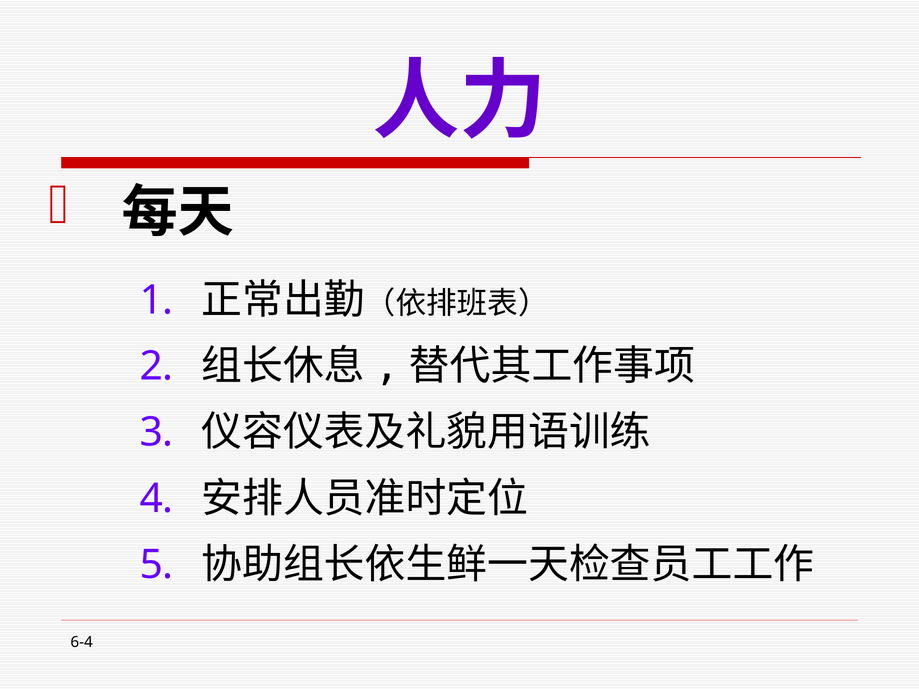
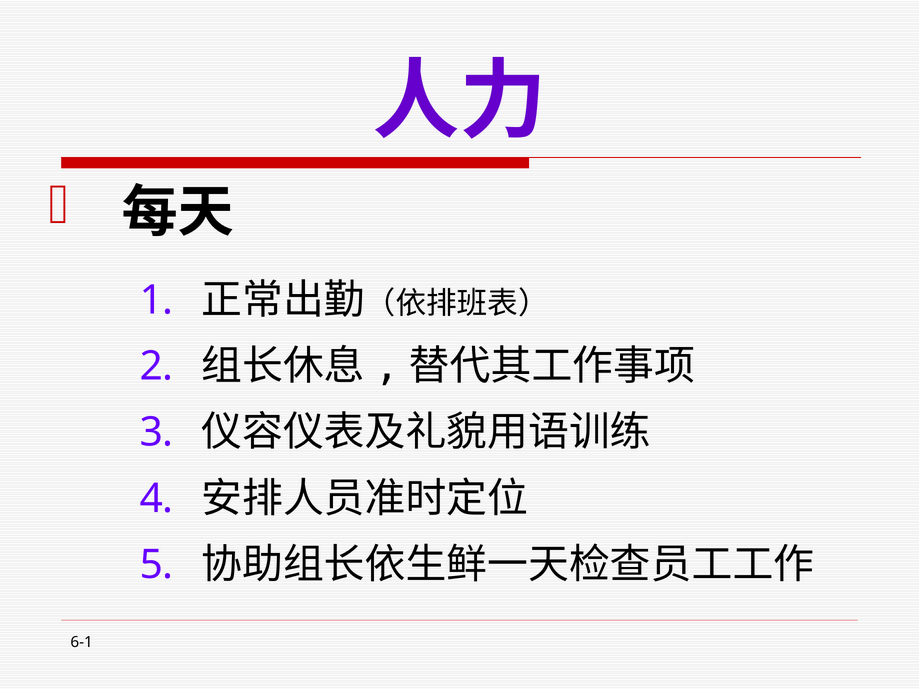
6-4: 6-4 -> 6-1
